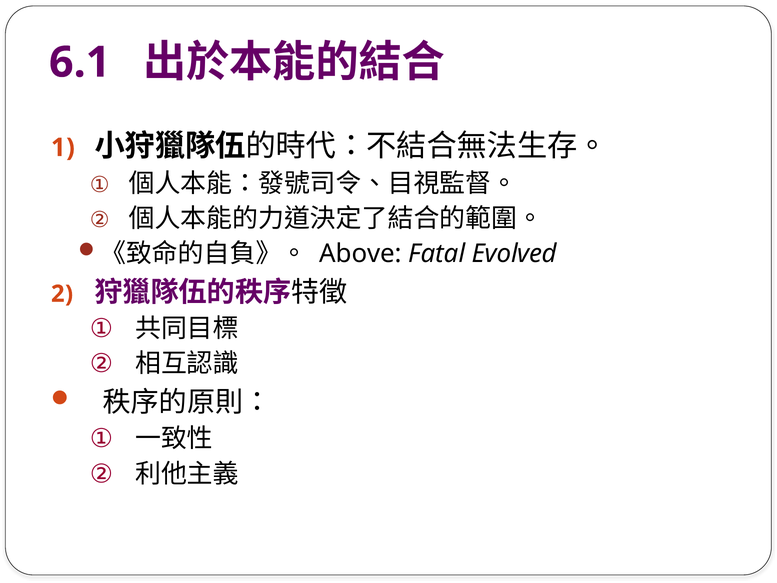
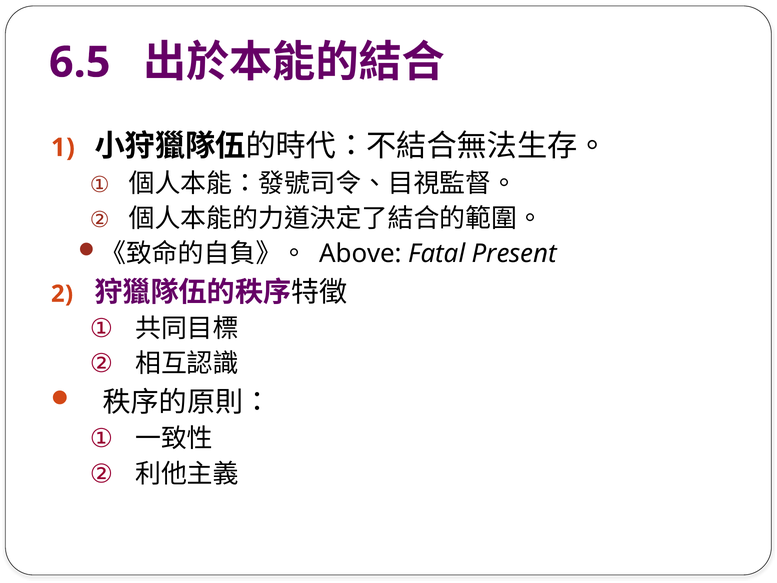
6.1: 6.1 -> 6.5
Evolved: Evolved -> Present
